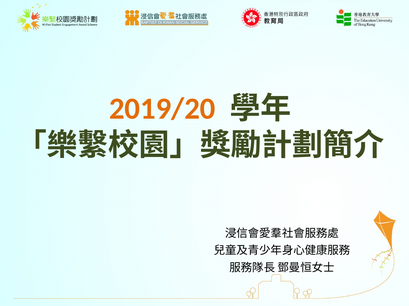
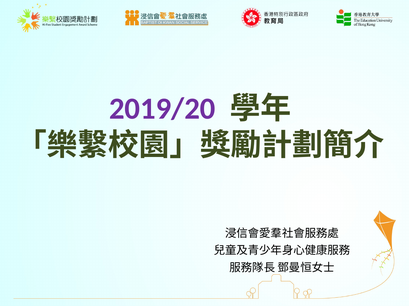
2019/20 colour: orange -> purple
